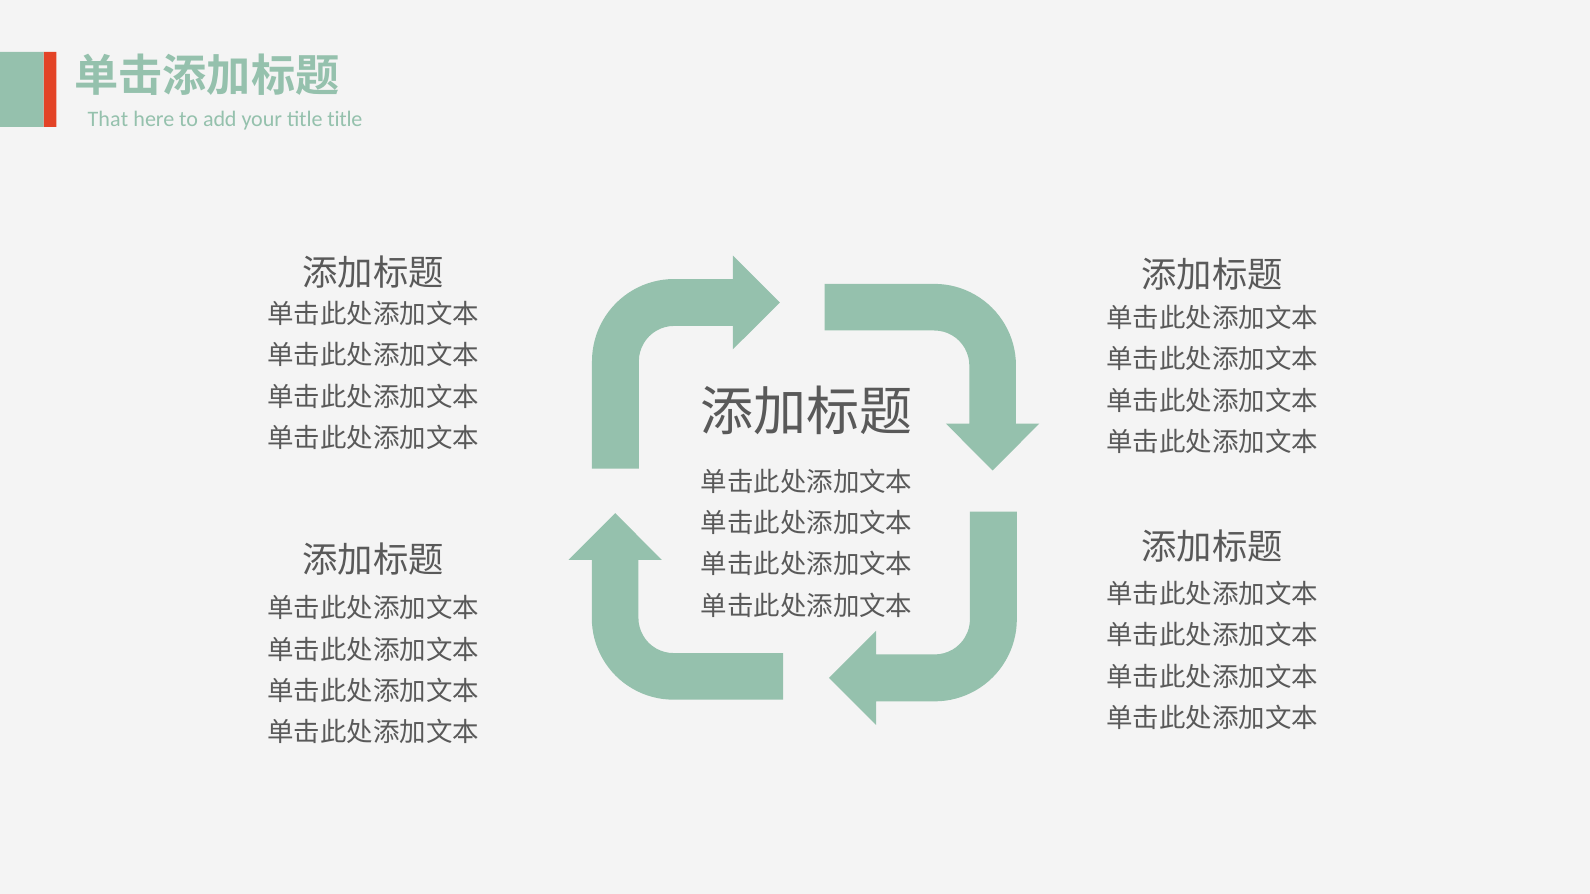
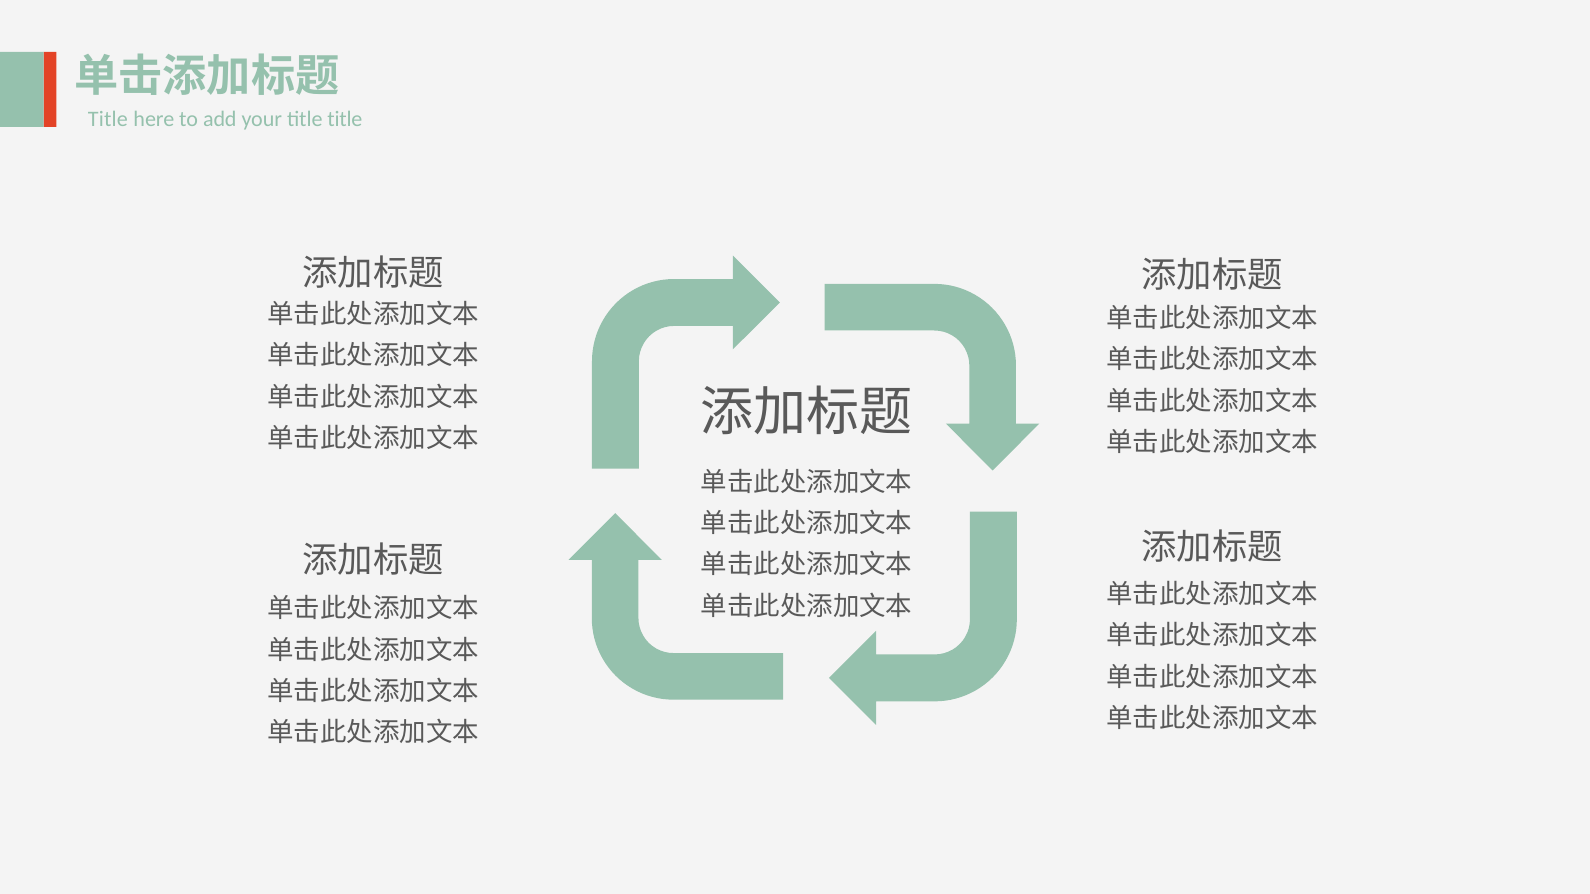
That at (108, 119): That -> Title
